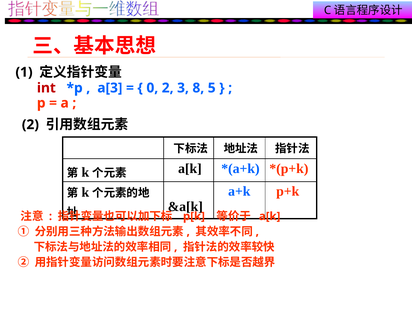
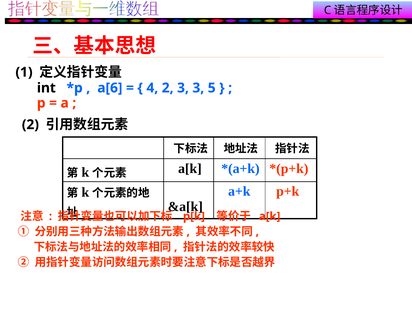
int colour: red -> black
a[3: a[3 -> a[6
0: 0 -> 4
3 8: 8 -> 3
